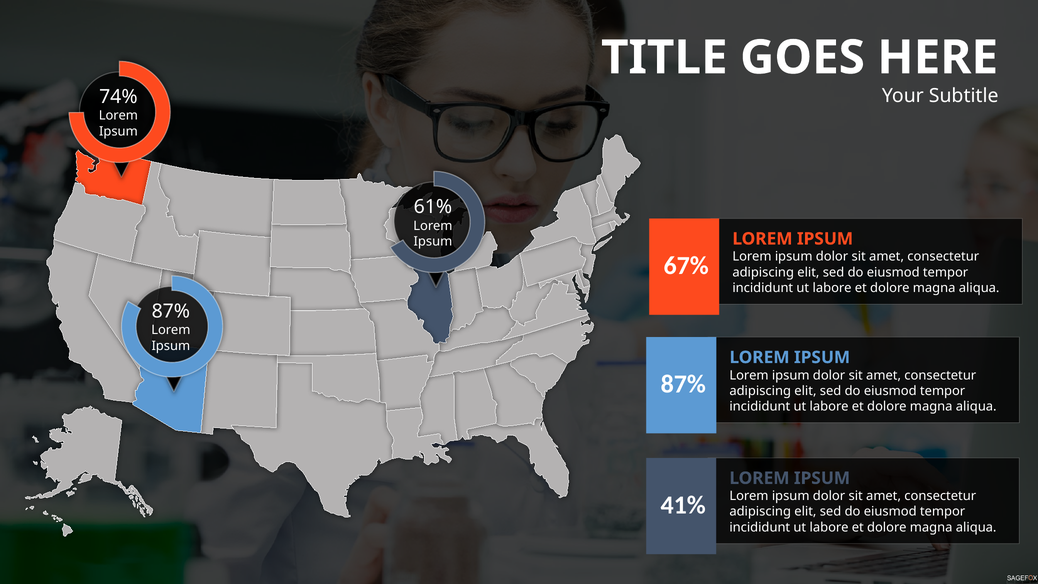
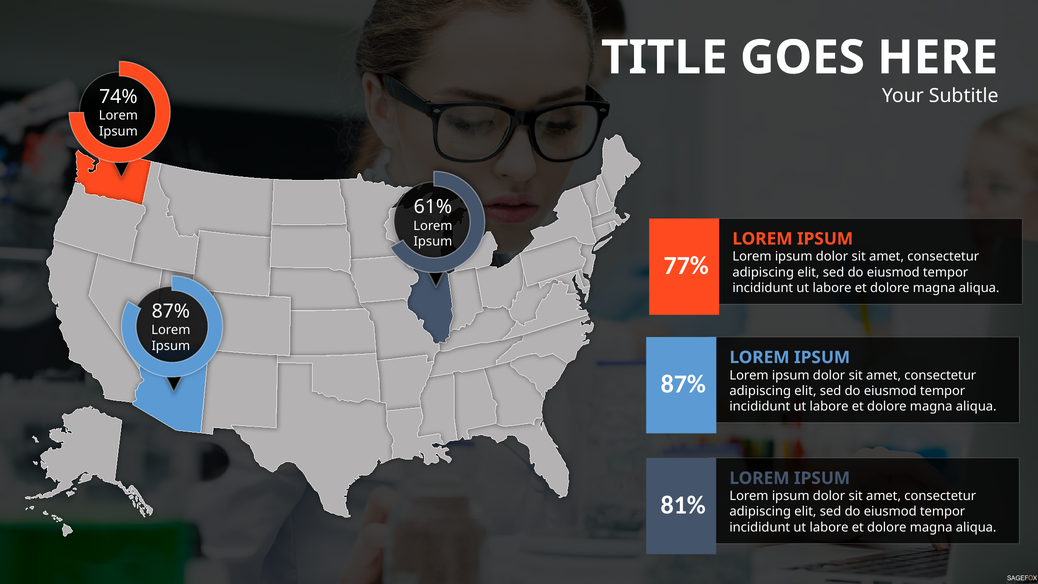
67%: 67% -> 77%
41%: 41% -> 81%
